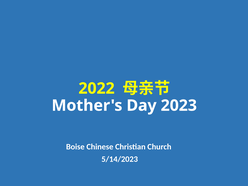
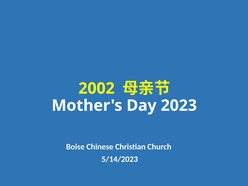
2022: 2022 -> 2002
